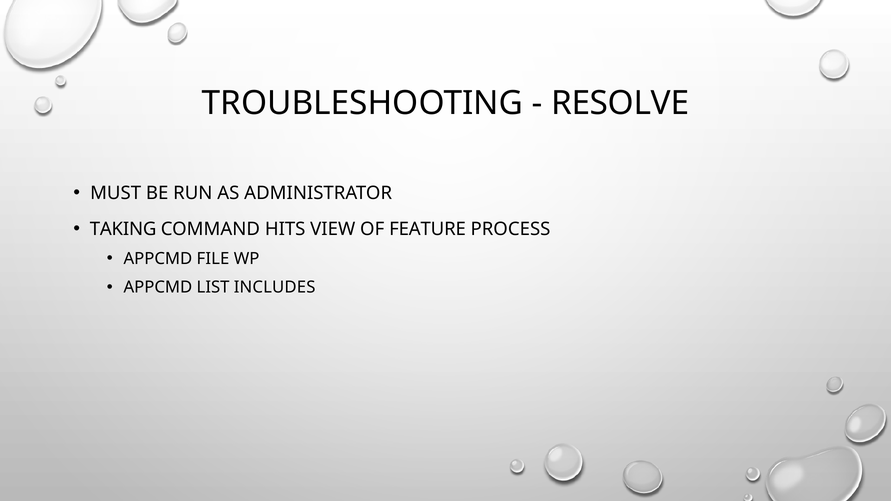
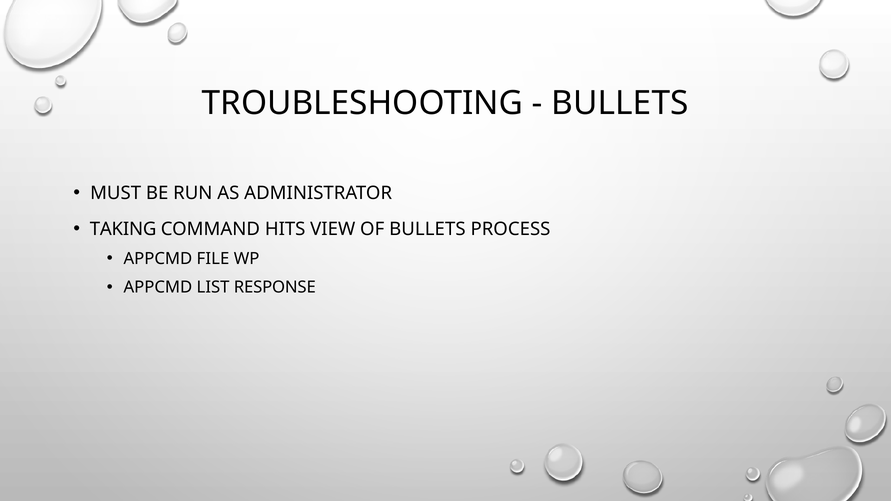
RESOLVE at (620, 103): RESOLVE -> BULLETS
OF FEATURE: FEATURE -> BULLETS
INCLUDES: INCLUDES -> RESPONSE
